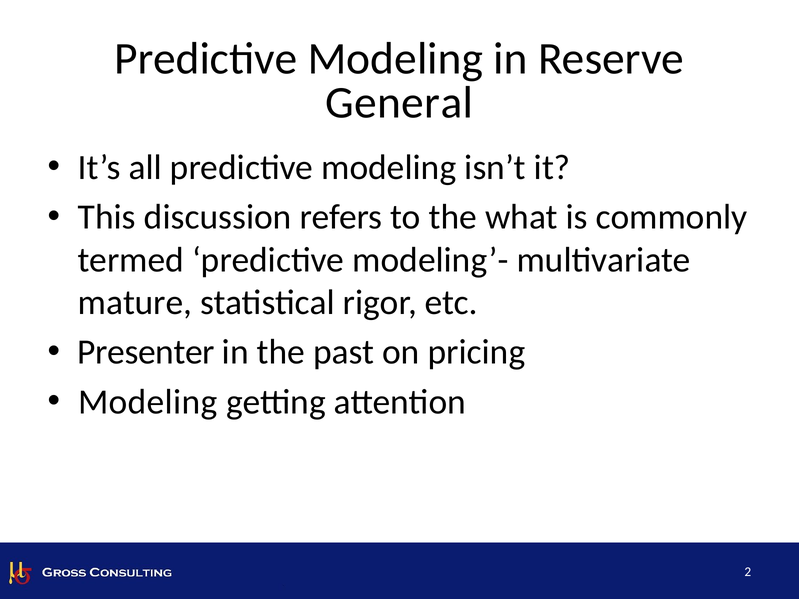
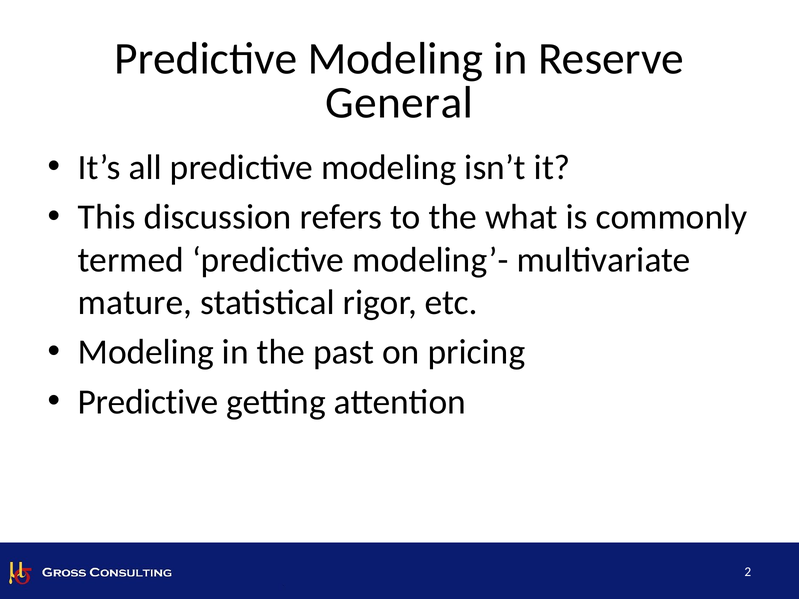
Presenter at (146, 352): Presenter -> Modeling
Modeling at (148, 402): Modeling -> Predictive
